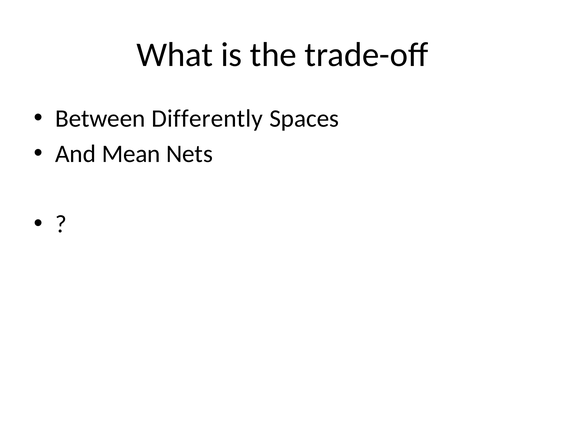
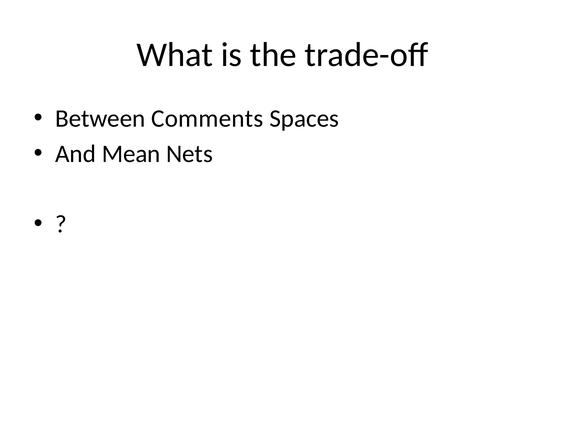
Differently: Differently -> Comments
